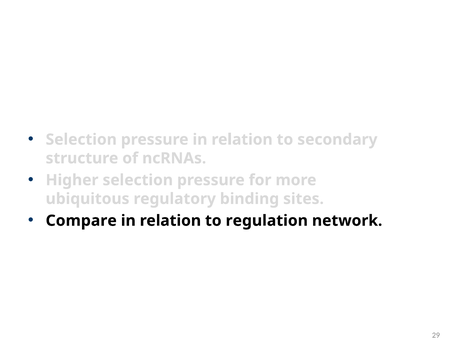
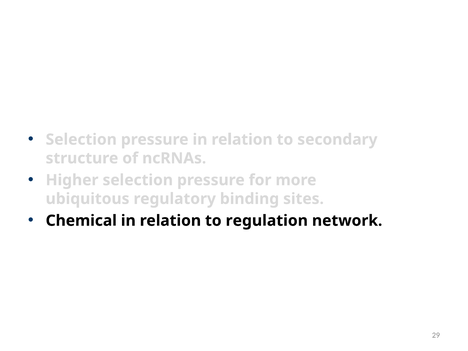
Compare: Compare -> Chemical
